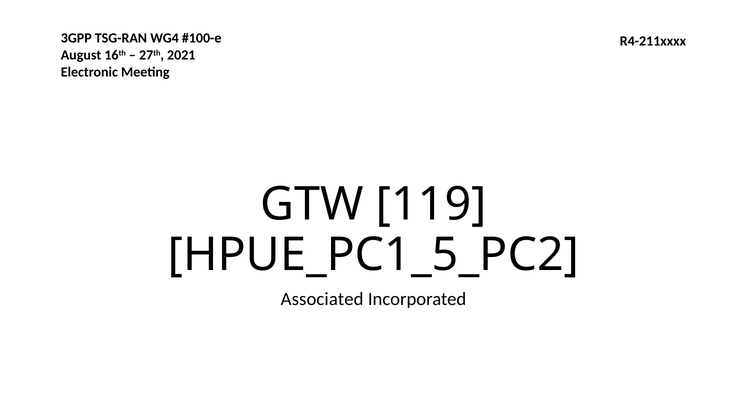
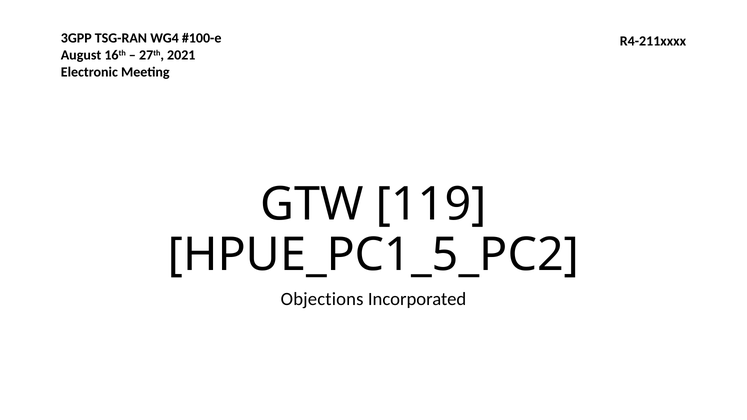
Associated: Associated -> Objections
